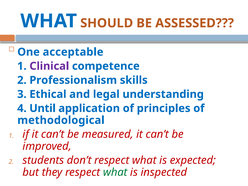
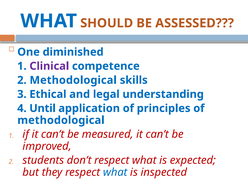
acceptable: acceptable -> diminished
2 Professionalism: Professionalism -> Methodological
what at (115, 172) colour: green -> blue
